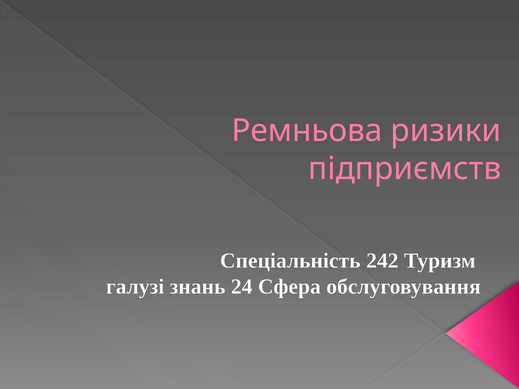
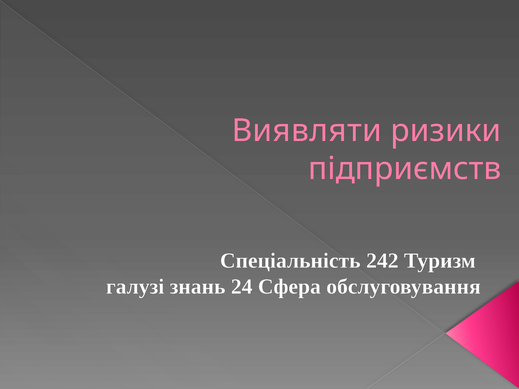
Ремньова: Ремньова -> Виявляти
